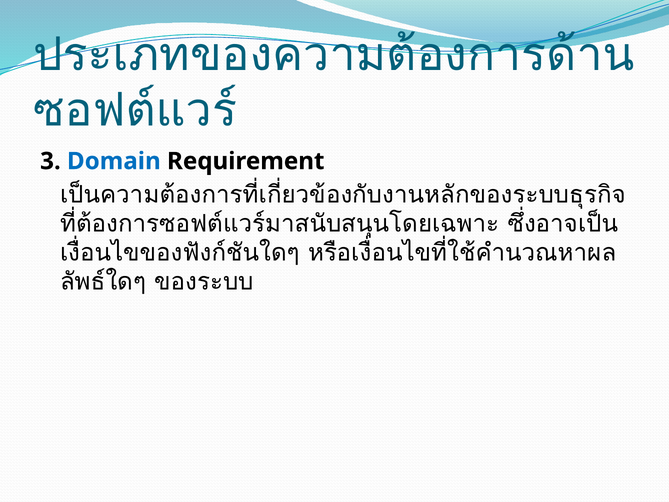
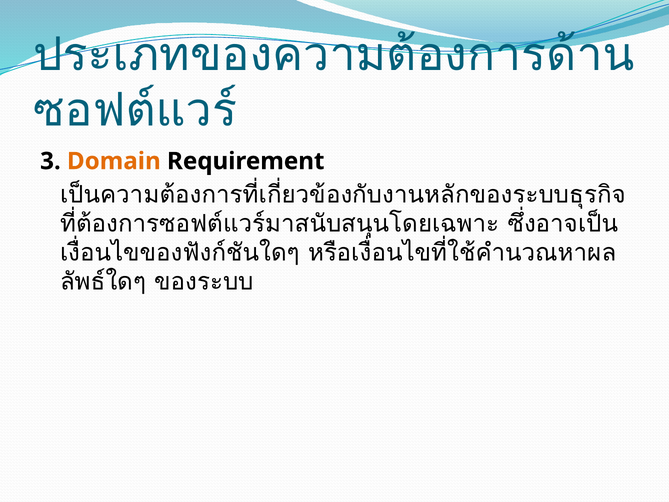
Domain colour: blue -> orange
